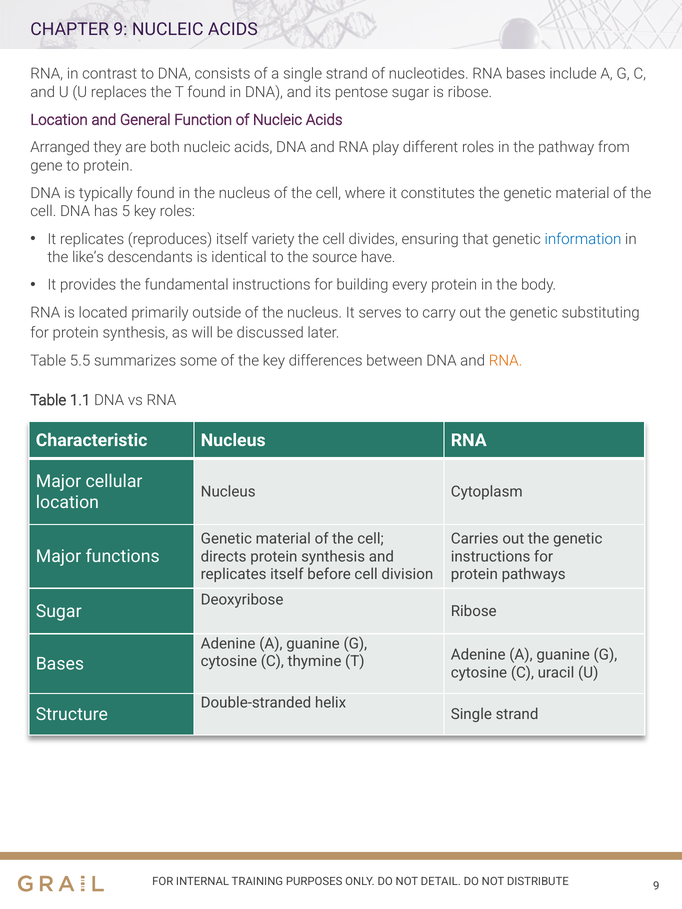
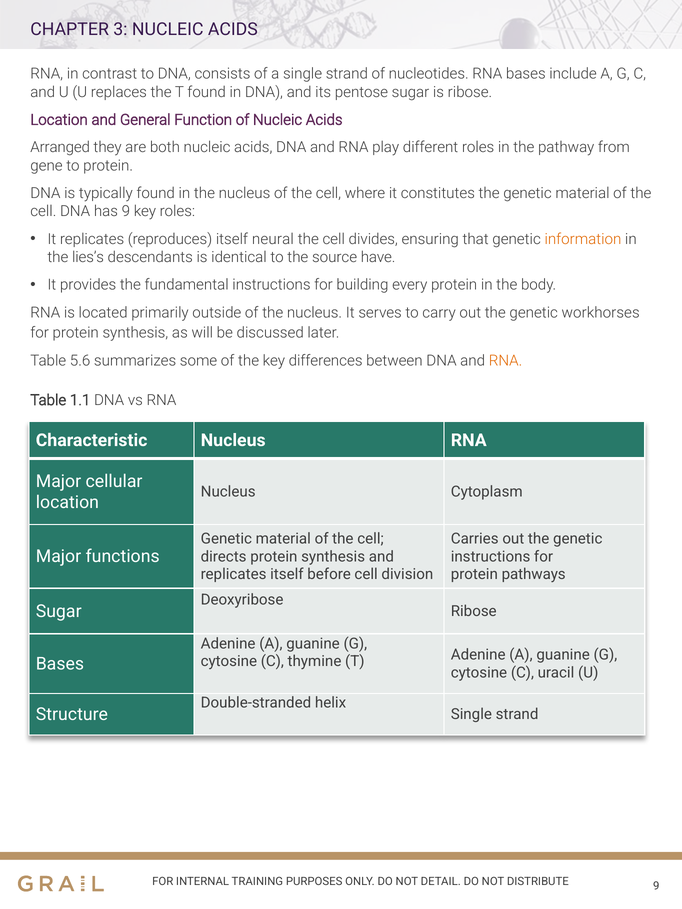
CHAPTER 9: 9 -> 3
has 5: 5 -> 9
variety: variety -> neural
information colour: blue -> orange
like’s: like’s -> lies’s
substituting: substituting -> workhorses
5.5: 5.5 -> 5.6
